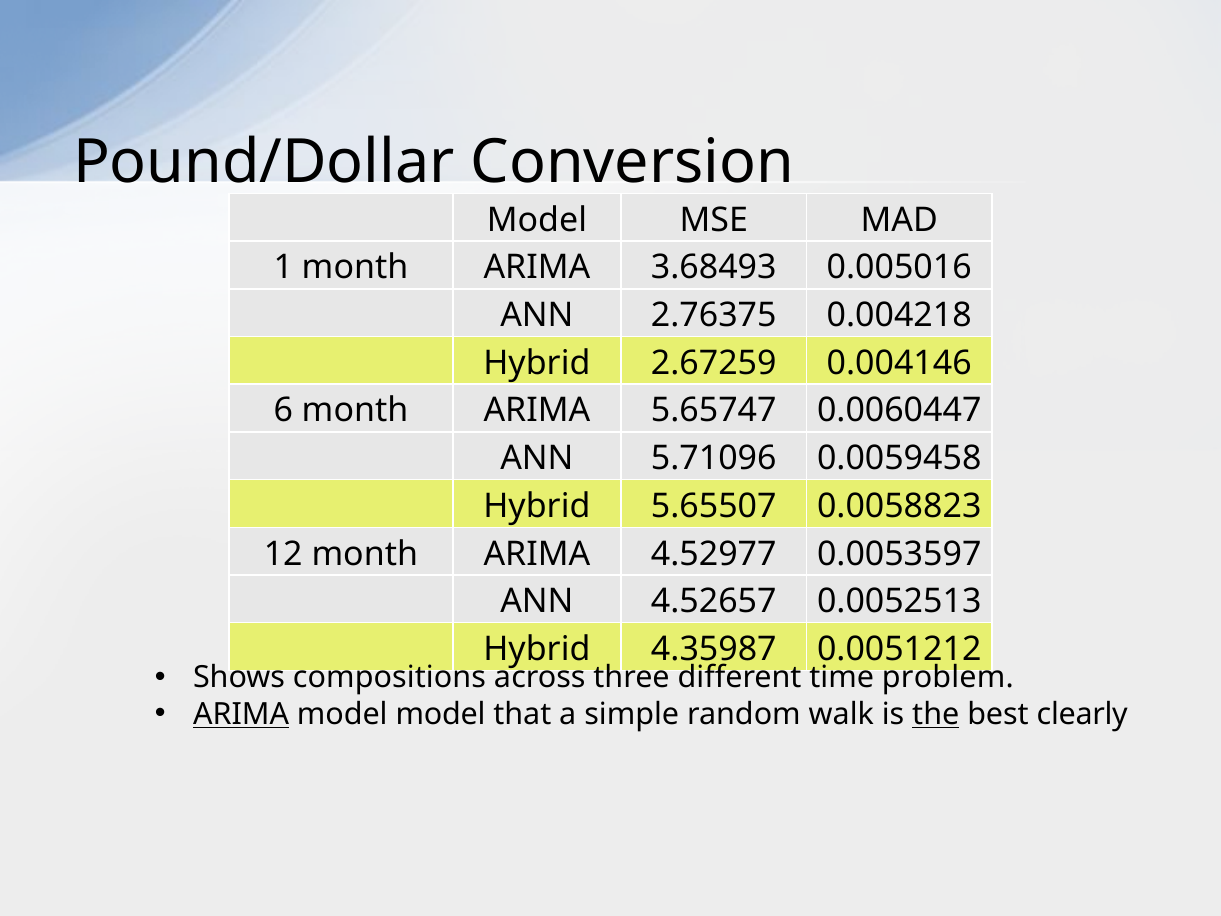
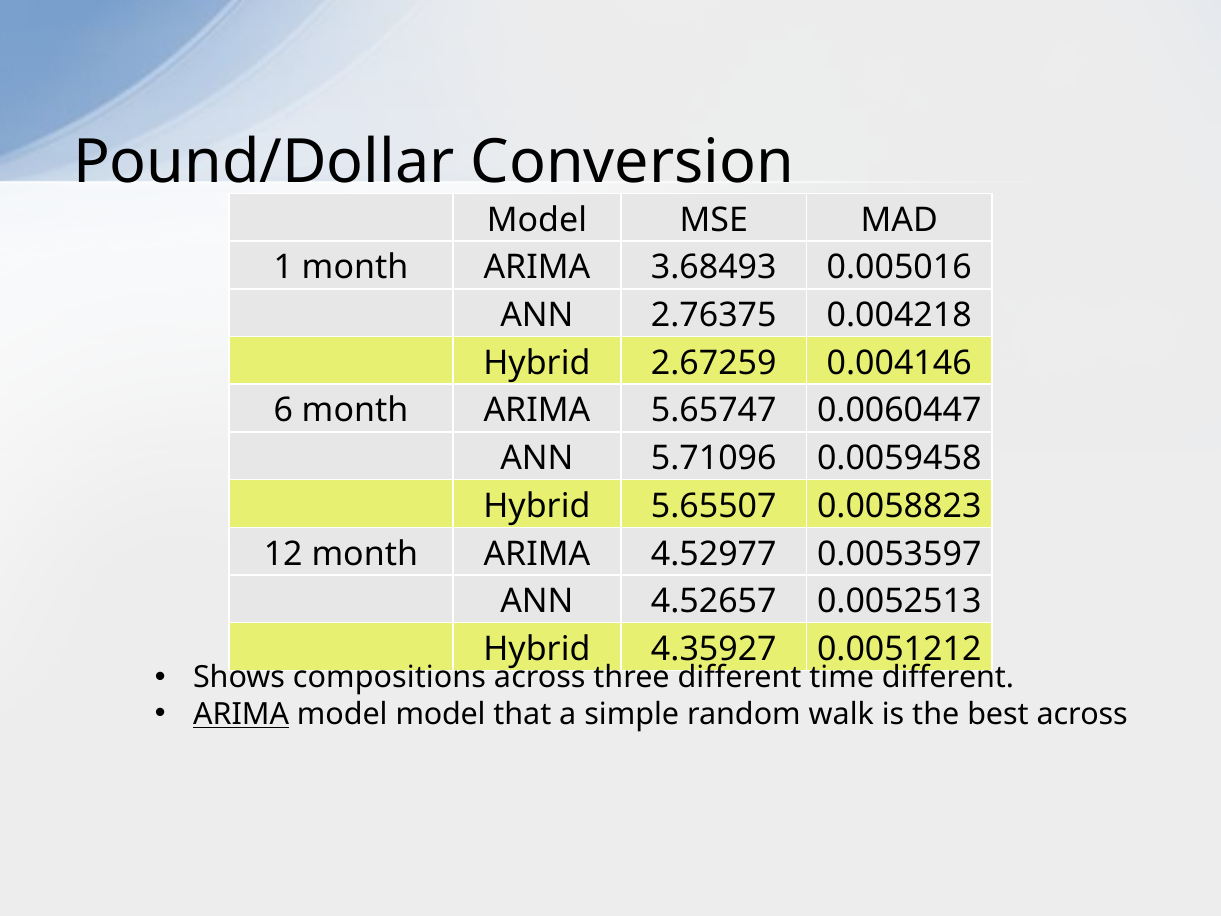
4.35987: 4.35987 -> 4.35927
time problem: problem -> different
the underline: present -> none
best clearly: clearly -> across
